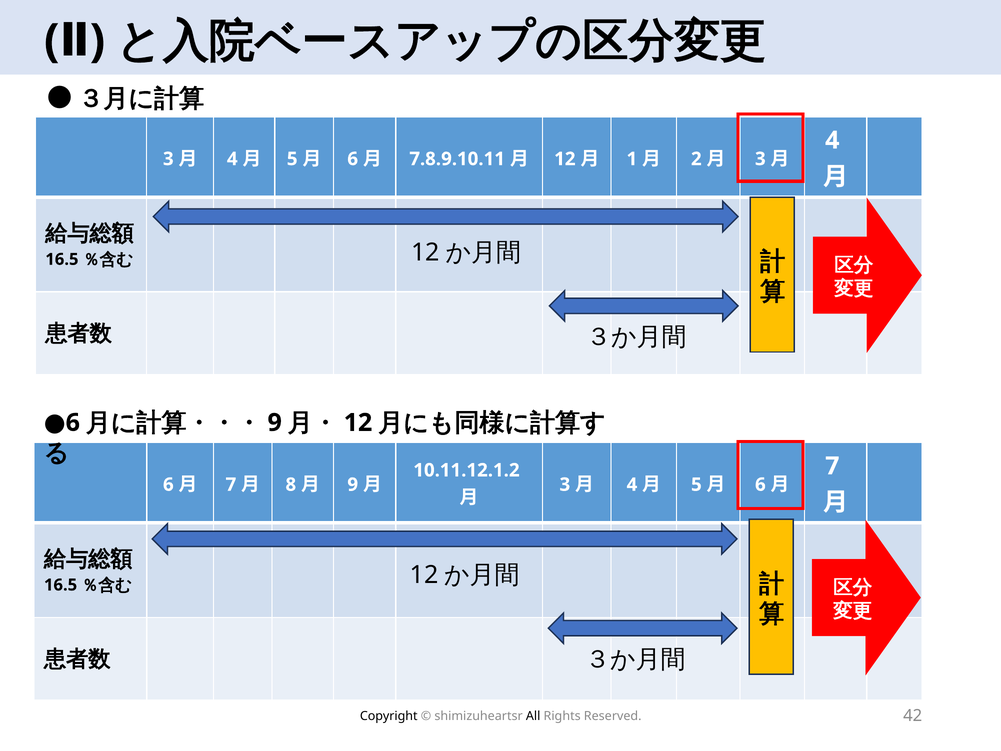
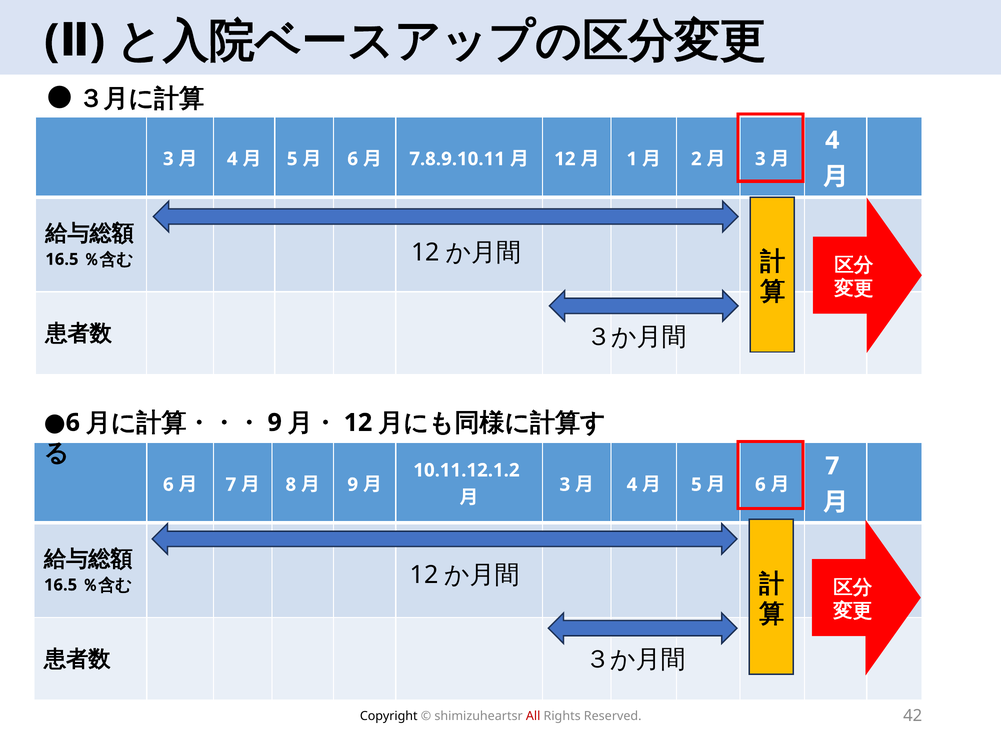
All colour: black -> red
